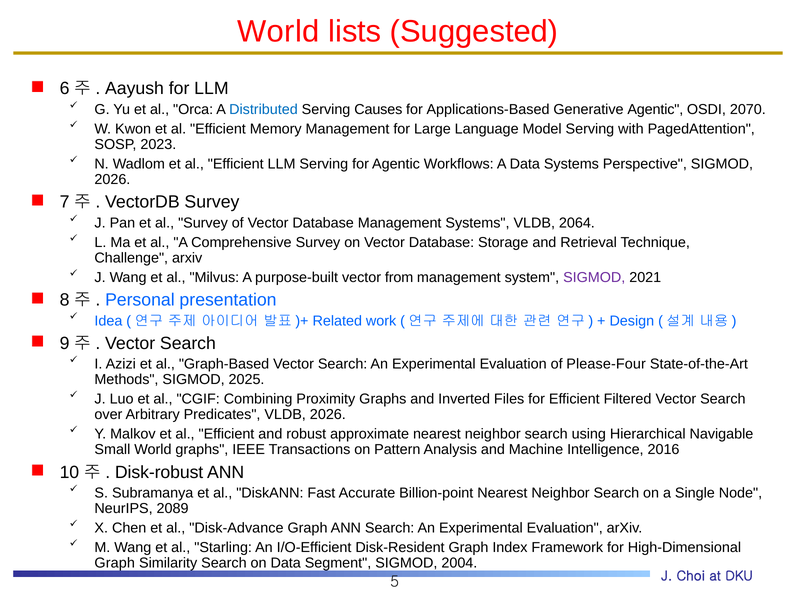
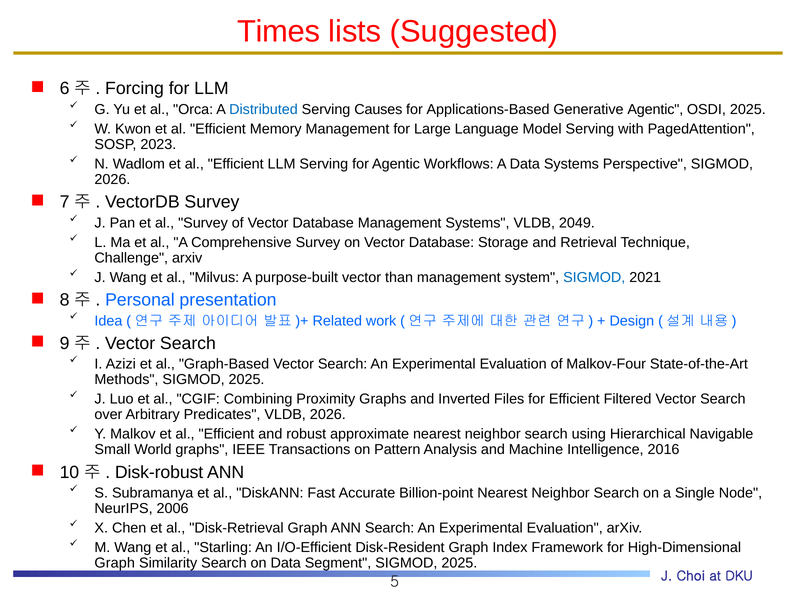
World at (278, 31): World -> Times
Aayush: Aayush -> Forcing
OSDI 2070: 2070 -> 2025
2064: 2064 -> 2049
from: from -> than
SIGMOD at (594, 277) colour: purple -> blue
Please-Four: Please-Four -> Malkov-Four
2089: 2089 -> 2006
Disk-Advance: Disk-Advance -> Disk-Retrieval
Segment SIGMOD 2004: 2004 -> 2025
